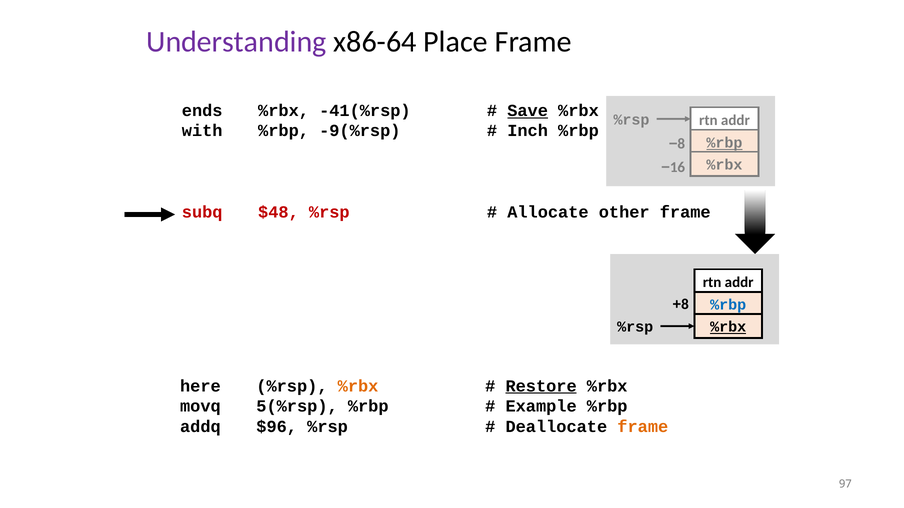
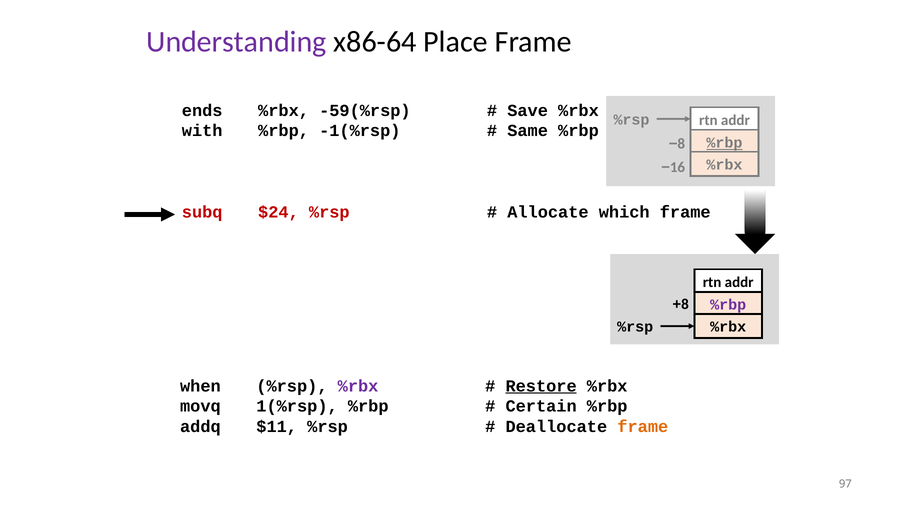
-41(%rsp: -41(%rsp -> -59(%rsp
Save underline: present -> none
-9(%rsp: -9(%rsp -> -1(%rsp
Inch: Inch -> Same
$48: $48 -> $24
other: other -> which
%rbp at (728, 305) colour: blue -> purple
%rbx at (728, 327) underline: present -> none
here: here -> when
%rbx at (358, 386) colour: orange -> purple
5(%rsp: 5(%rsp -> 1(%rsp
Example: Example -> Certain
$96: $96 -> $11
